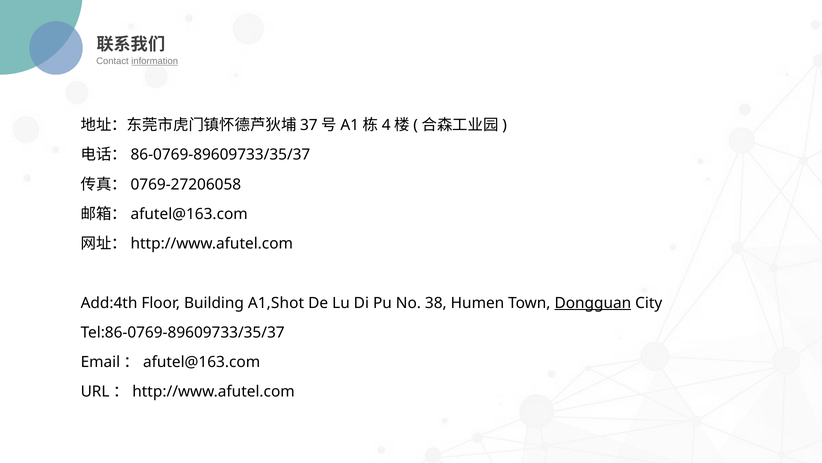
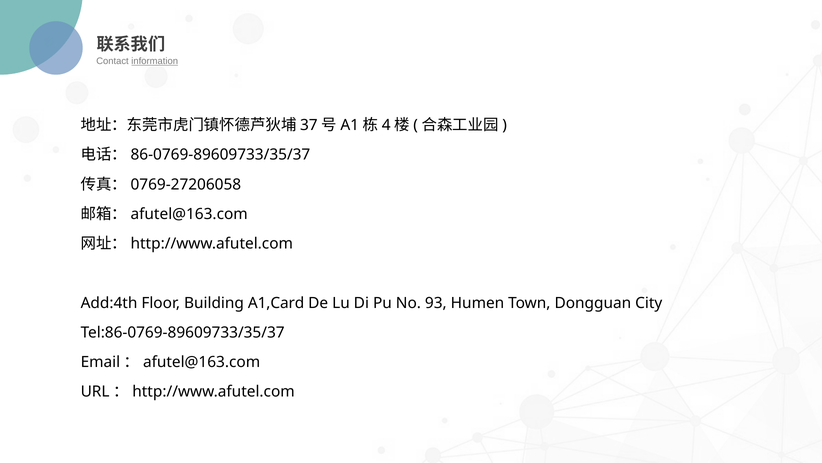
A1,Shot: A1,Shot -> A1,Card
38: 38 -> 93
Dongguan underline: present -> none
